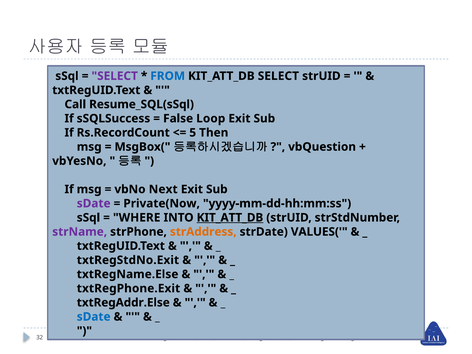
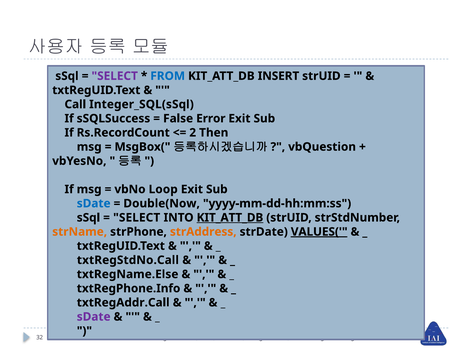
KIT_ATT_DB SELECT: SELECT -> INSERT
Resume_SQL(sSql: Resume_SQL(sSql -> Integer_SQL(sSql
Loop: Loop -> Error
5: 5 -> 2
Next: Next -> Loop
sDate at (94, 203) colour: purple -> blue
Private(Now: Private(Now -> Double(Now
WHERE at (137, 218): WHERE -> SELECT
strName colour: purple -> orange
VALUES( underline: none -> present
txtRegStdNo.Exit: txtRegStdNo.Exit -> txtRegStdNo.Call
txtRegPhone.Exit: txtRegPhone.Exit -> txtRegPhone.Info
txtRegAddr.Else: txtRegAddr.Else -> txtRegAddr.Call
sDate at (94, 317) colour: blue -> purple
